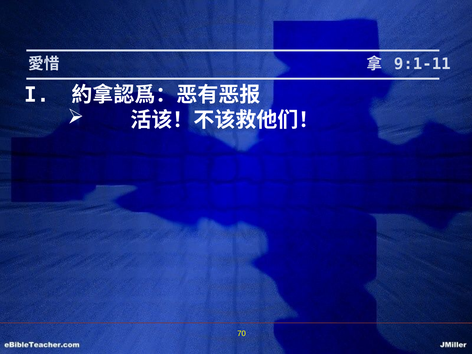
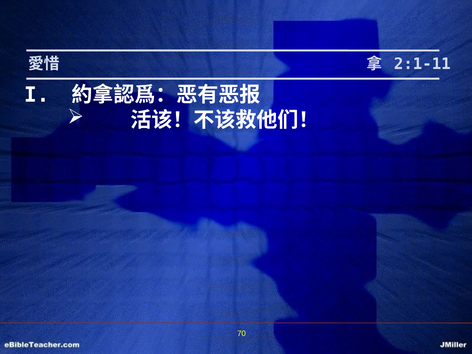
9:1-11: 9:1-11 -> 2:1-11
